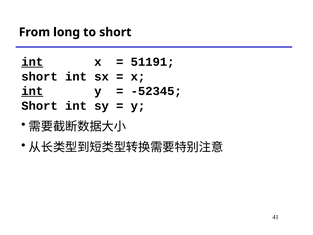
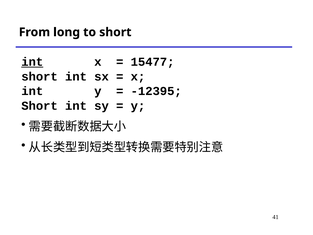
51191: 51191 -> 15477
int at (32, 91) underline: present -> none
-52345: -52345 -> -12395
